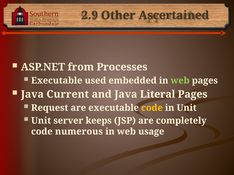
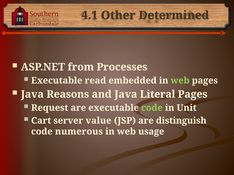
2.9: 2.9 -> 4.1
Ascertained: Ascertained -> Determined
used: used -> read
Current: Current -> Reasons
code at (152, 108) colour: yellow -> light green
Unit at (41, 121): Unit -> Cart
keeps: keeps -> value
completely: completely -> distinguish
